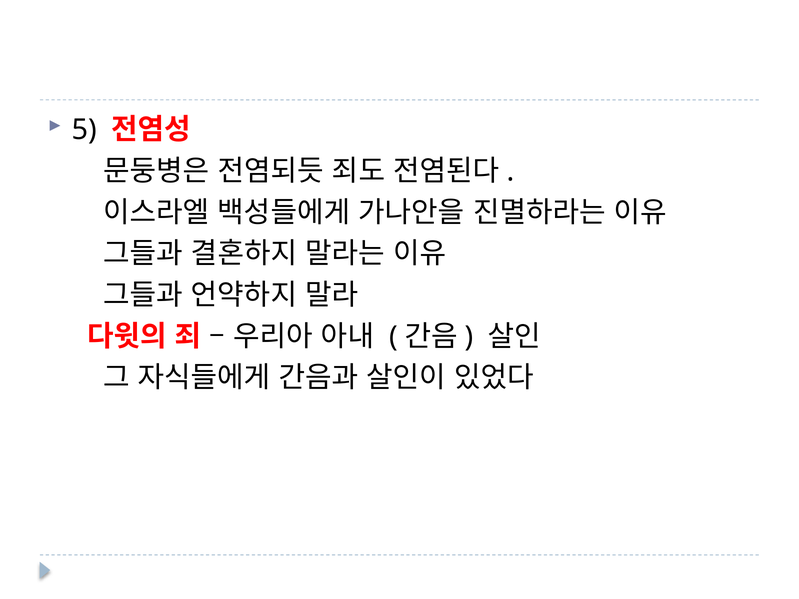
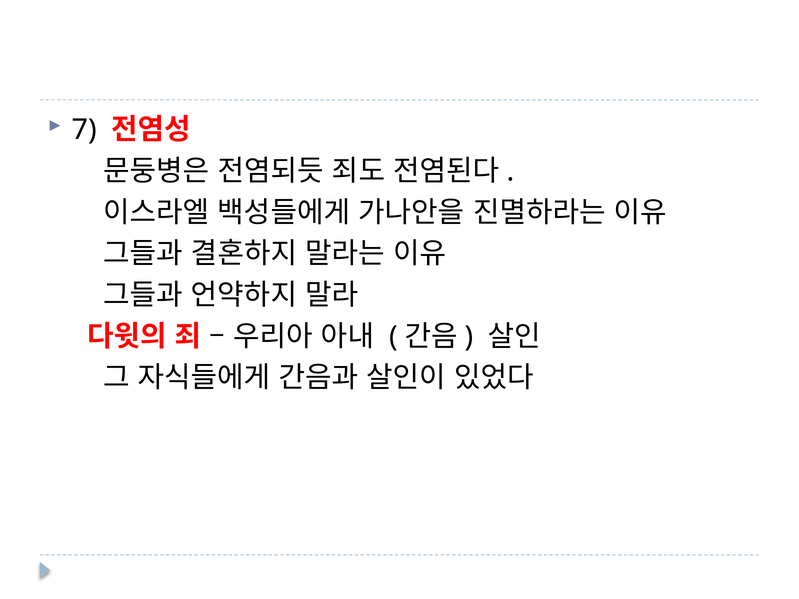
5: 5 -> 7
